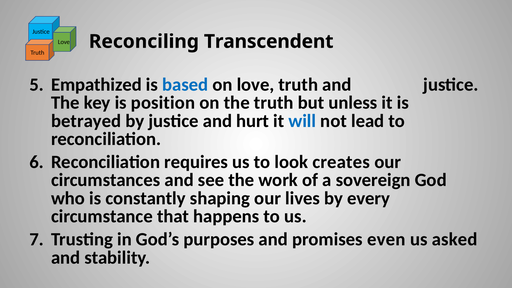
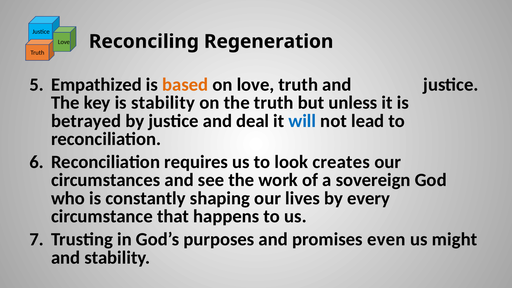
Transcendent: Transcendent -> Regeneration
based colour: blue -> orange
is position: position -> stability
hurt: hurt -> deal
asked: asked -> might
